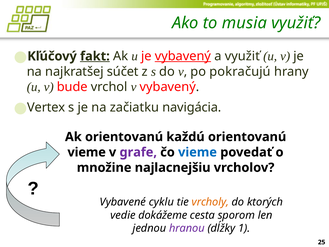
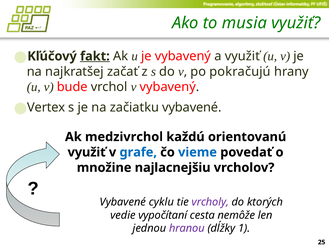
vybavený at (183, 56) underline: present -> none
súčet: súčet -> začať
začiatku navigácia: navigácia -> vybavené
Ak orientovanú: orientovanú -> medzivrchol
vieme at (87, 152): vieme -> využiť
grafe colour: purple -> blue
vrcholy colour: orange -> purple
dokážeme: dokážeme -> vypočítaní
sporom: sporom -> nemôže
